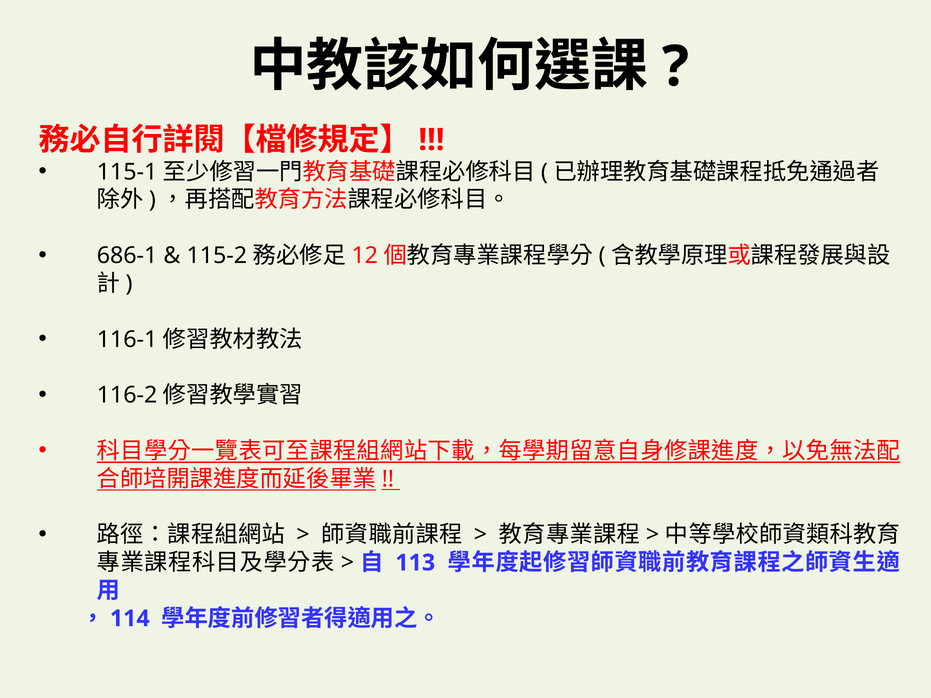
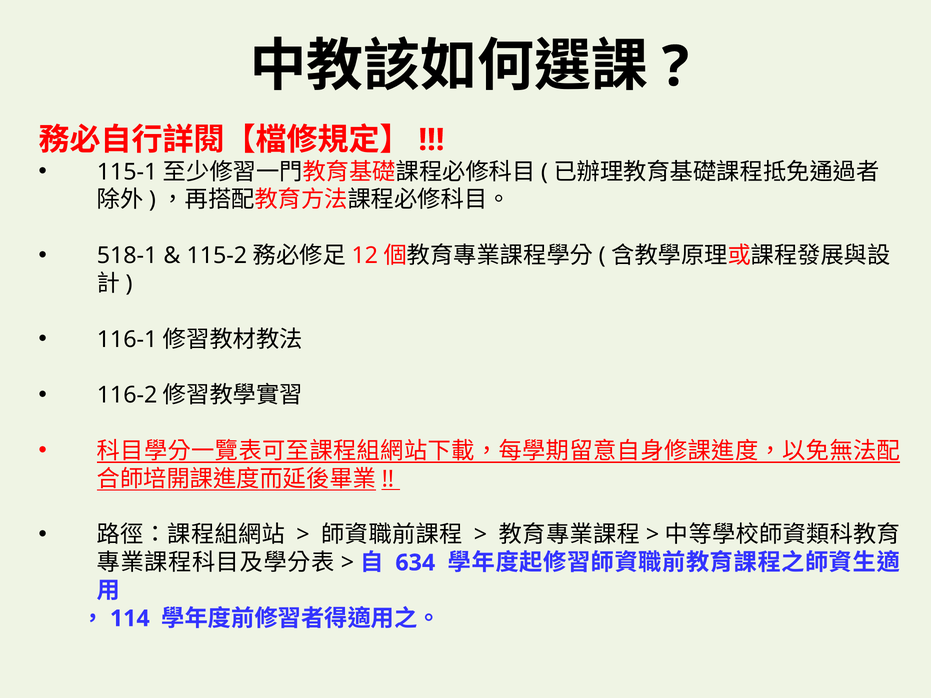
686-1: 686-1 -> 518-1
113: 113 -> 634
